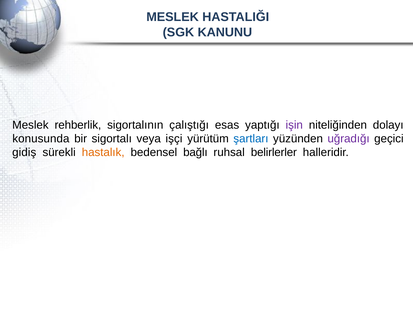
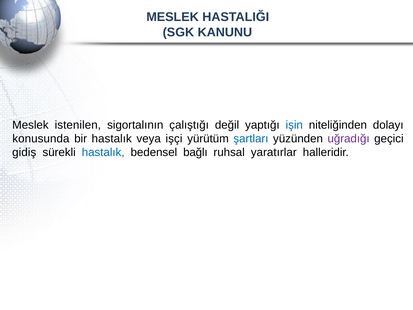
rehberlik: rehberlik -> istenilen
esas: esas -> değil
işin colour: purple -> blue
bir sigortalı: sigortalı -> hastalık
hastalık at (103, 152) colour: orange -> blue
belirlerler: belirlerler -> yaratırlar
